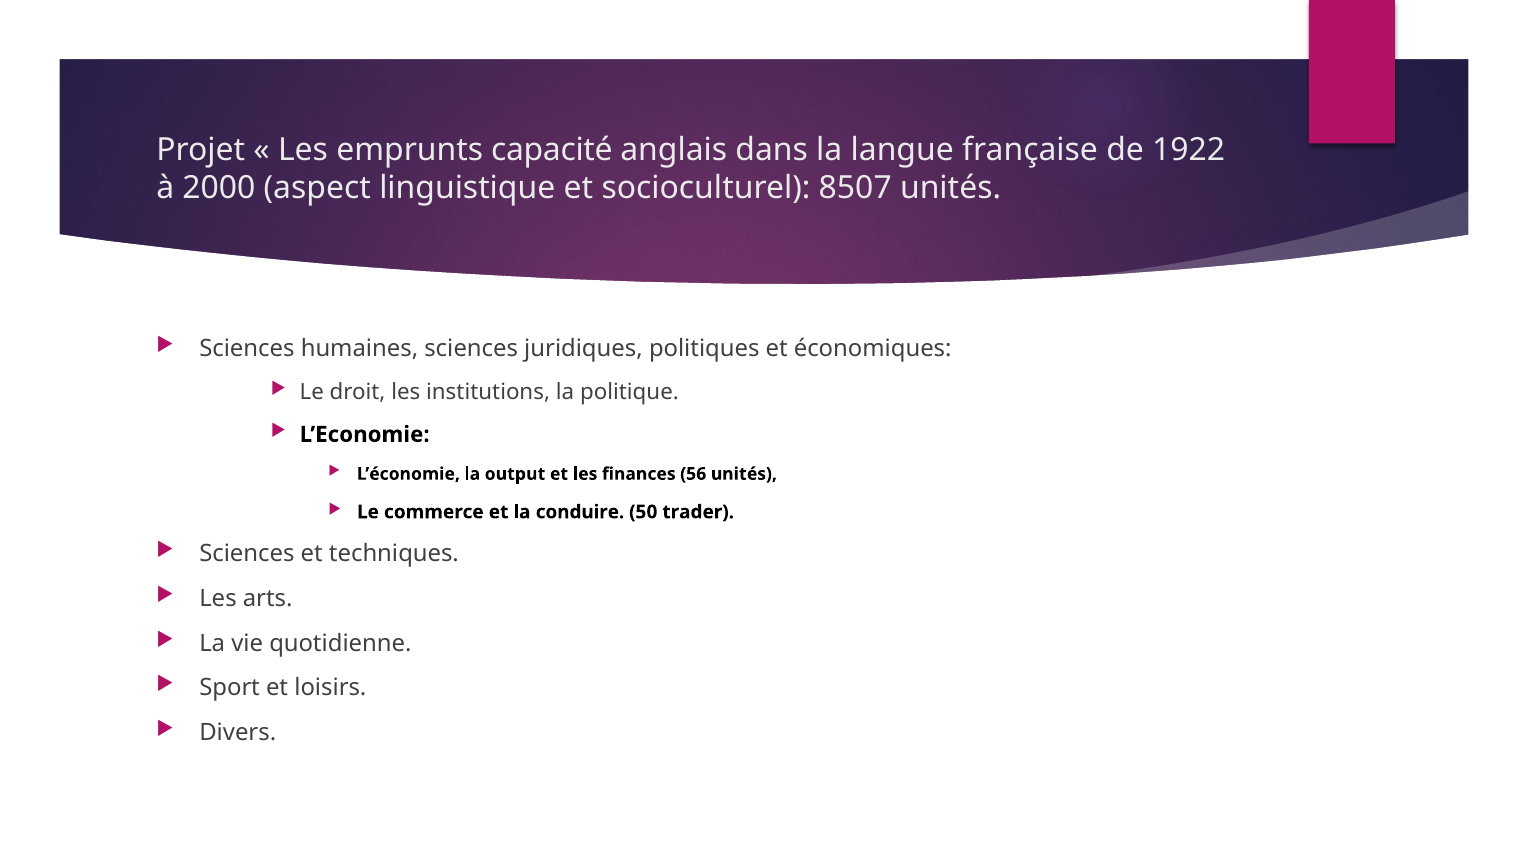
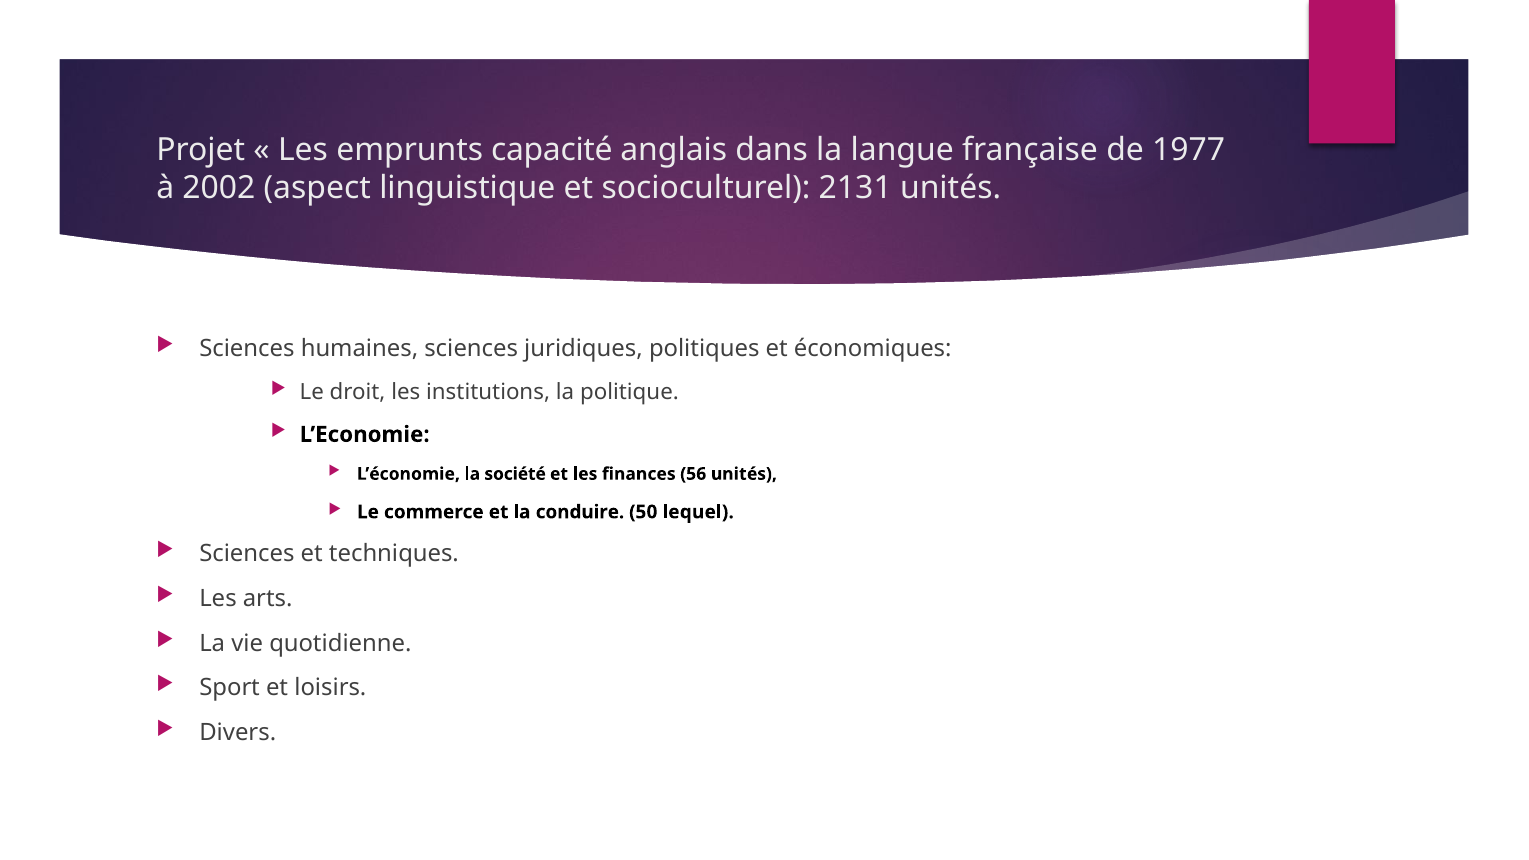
1922: 1922 -> 1977
2000: 2000 -> 2002
8507: 8507 -> 2131
output: output -> société
trader: trader -> lequel
